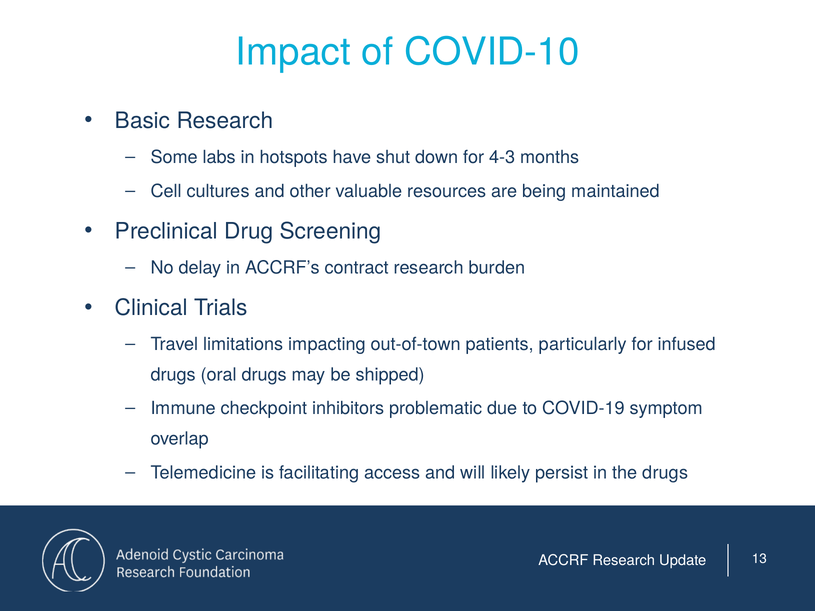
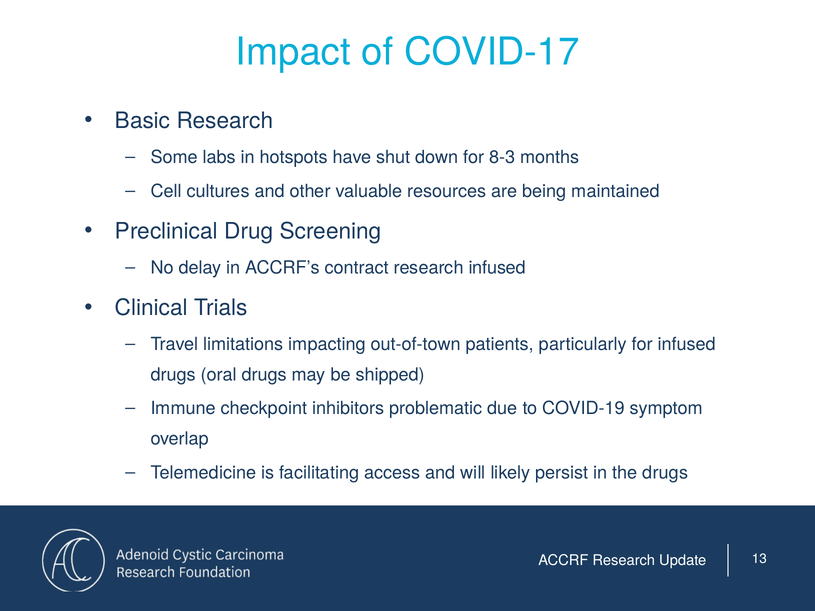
COVID-10: COVID-10 -> COVID-17
4-3: 4-3 -> 8-3
research burden: burden -> infused
